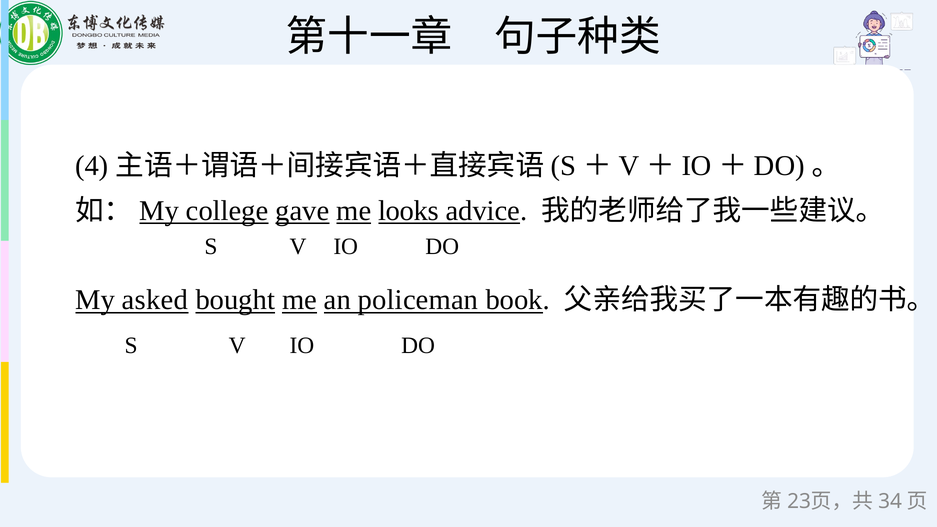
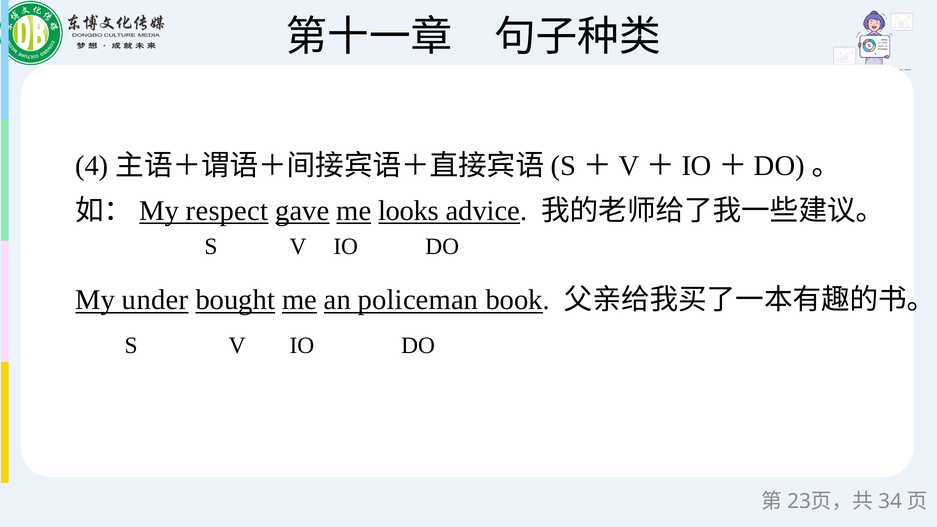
college: college -> respect
asked: asked -> under
